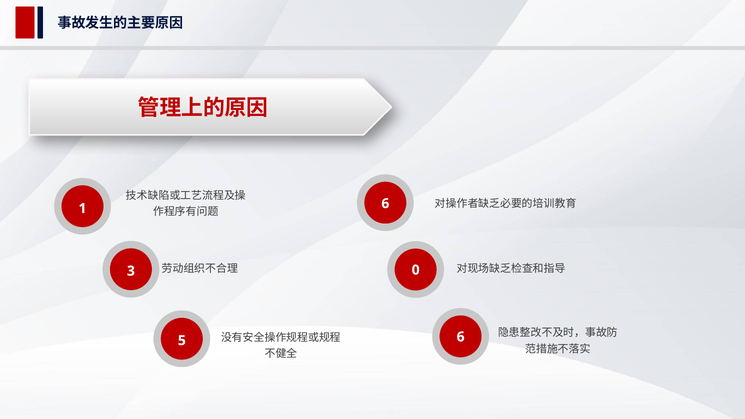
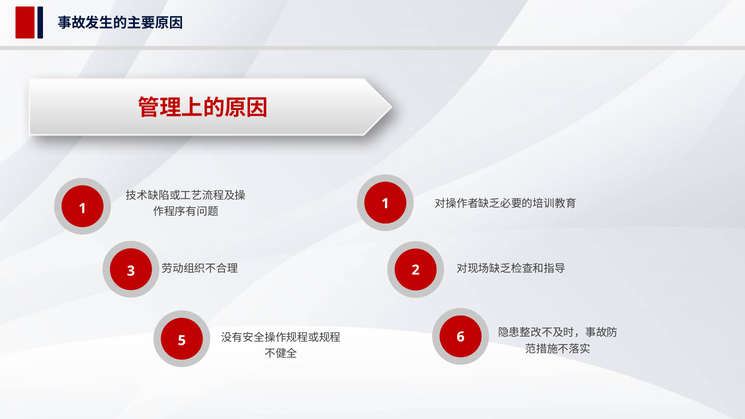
6 at (385, 204): 6 -> 1
0: 0 -> 2
